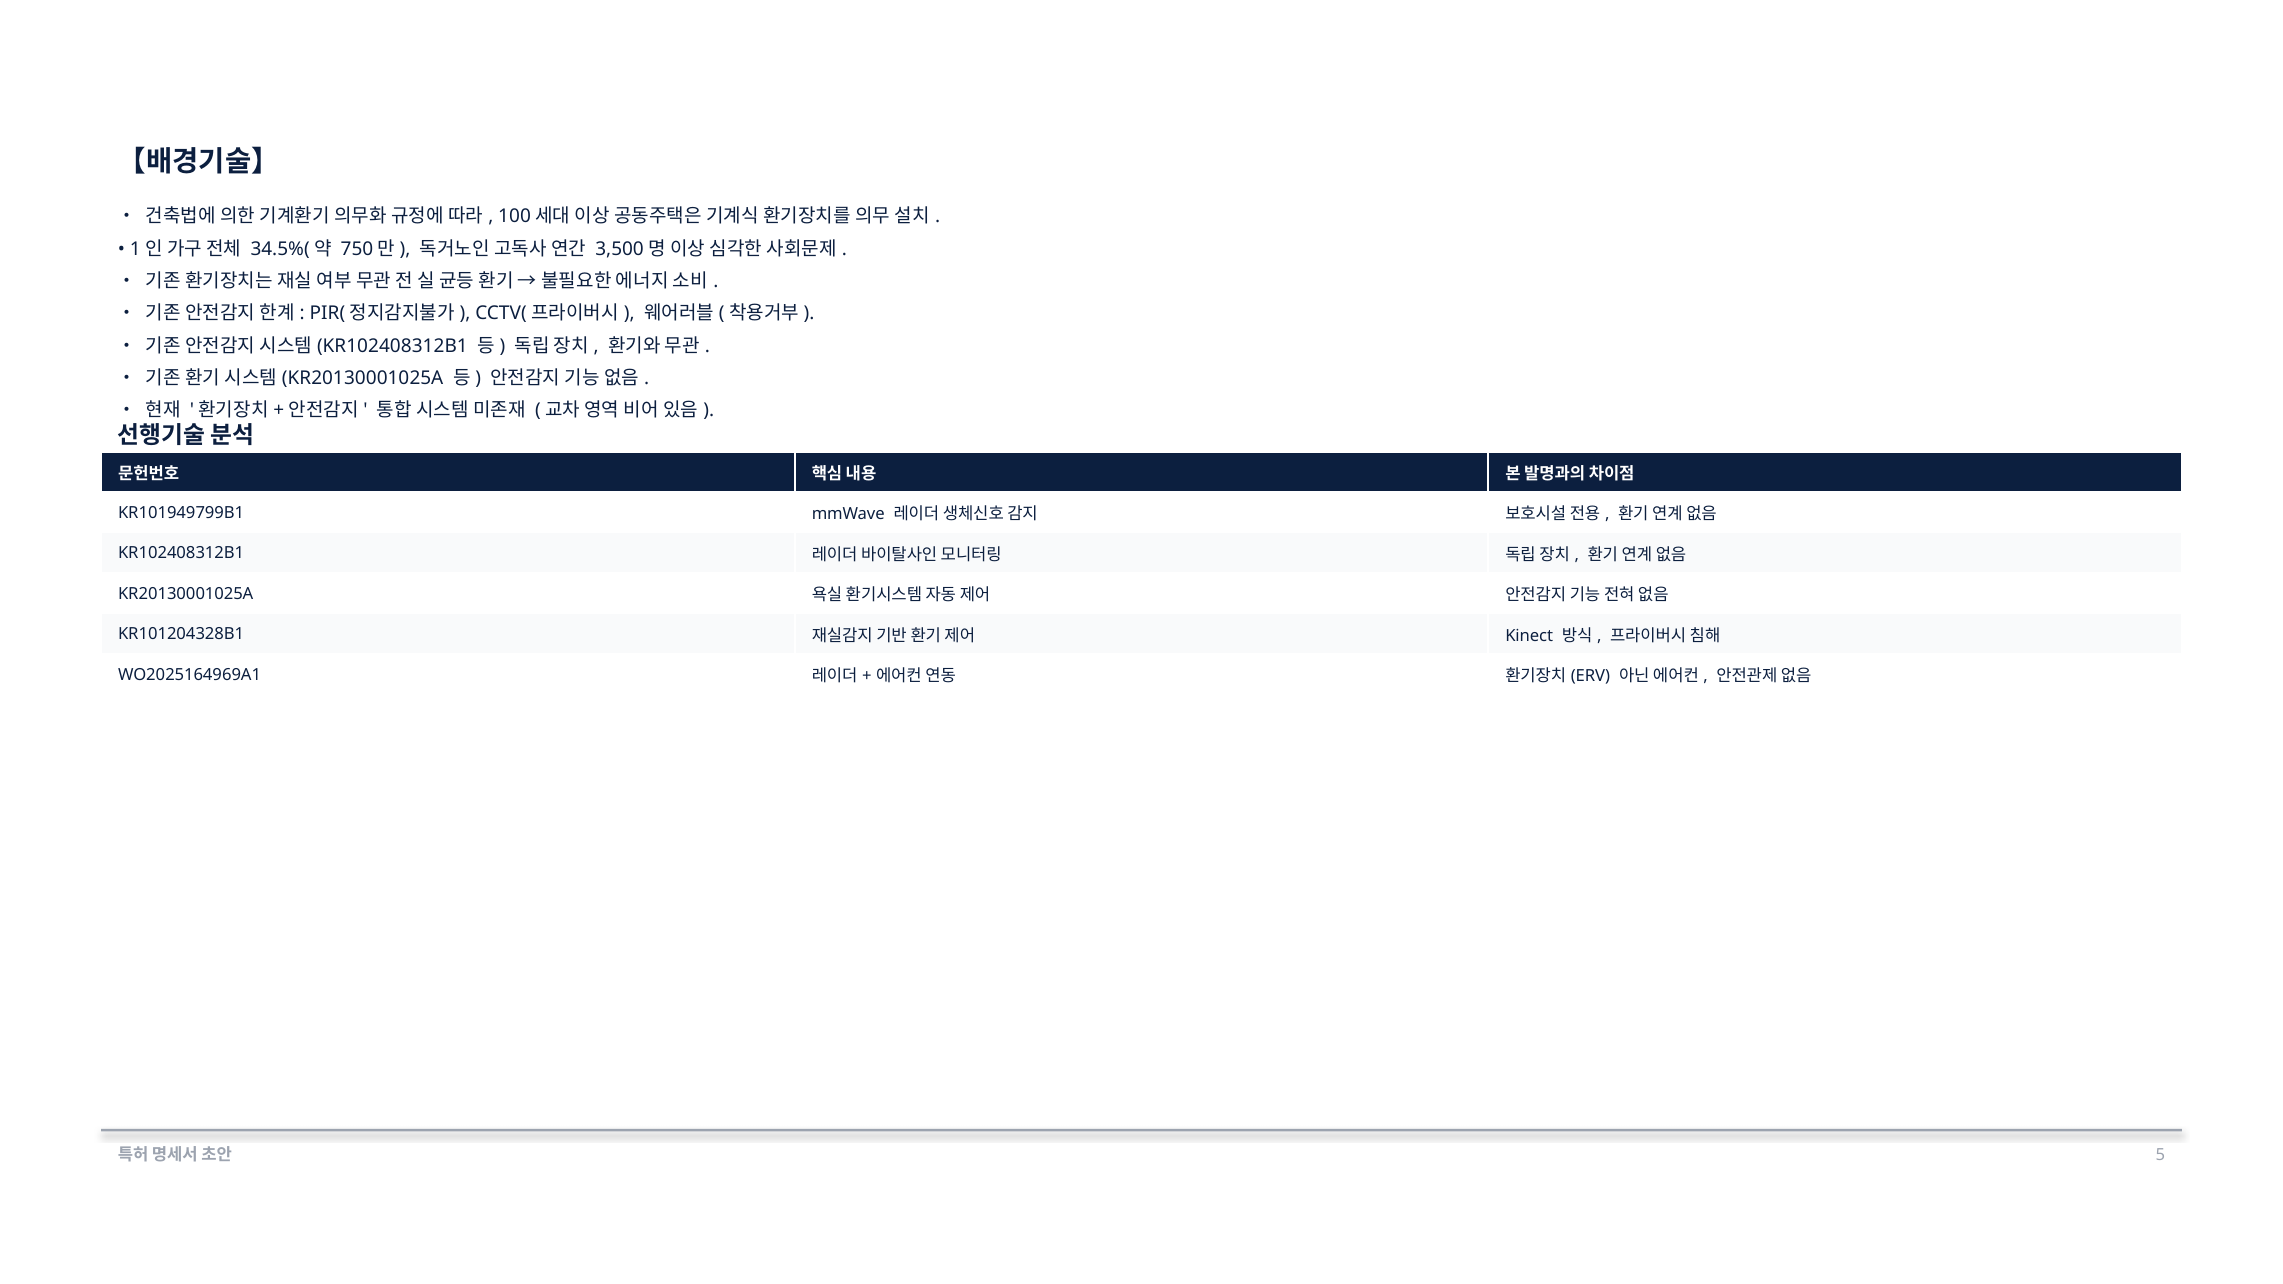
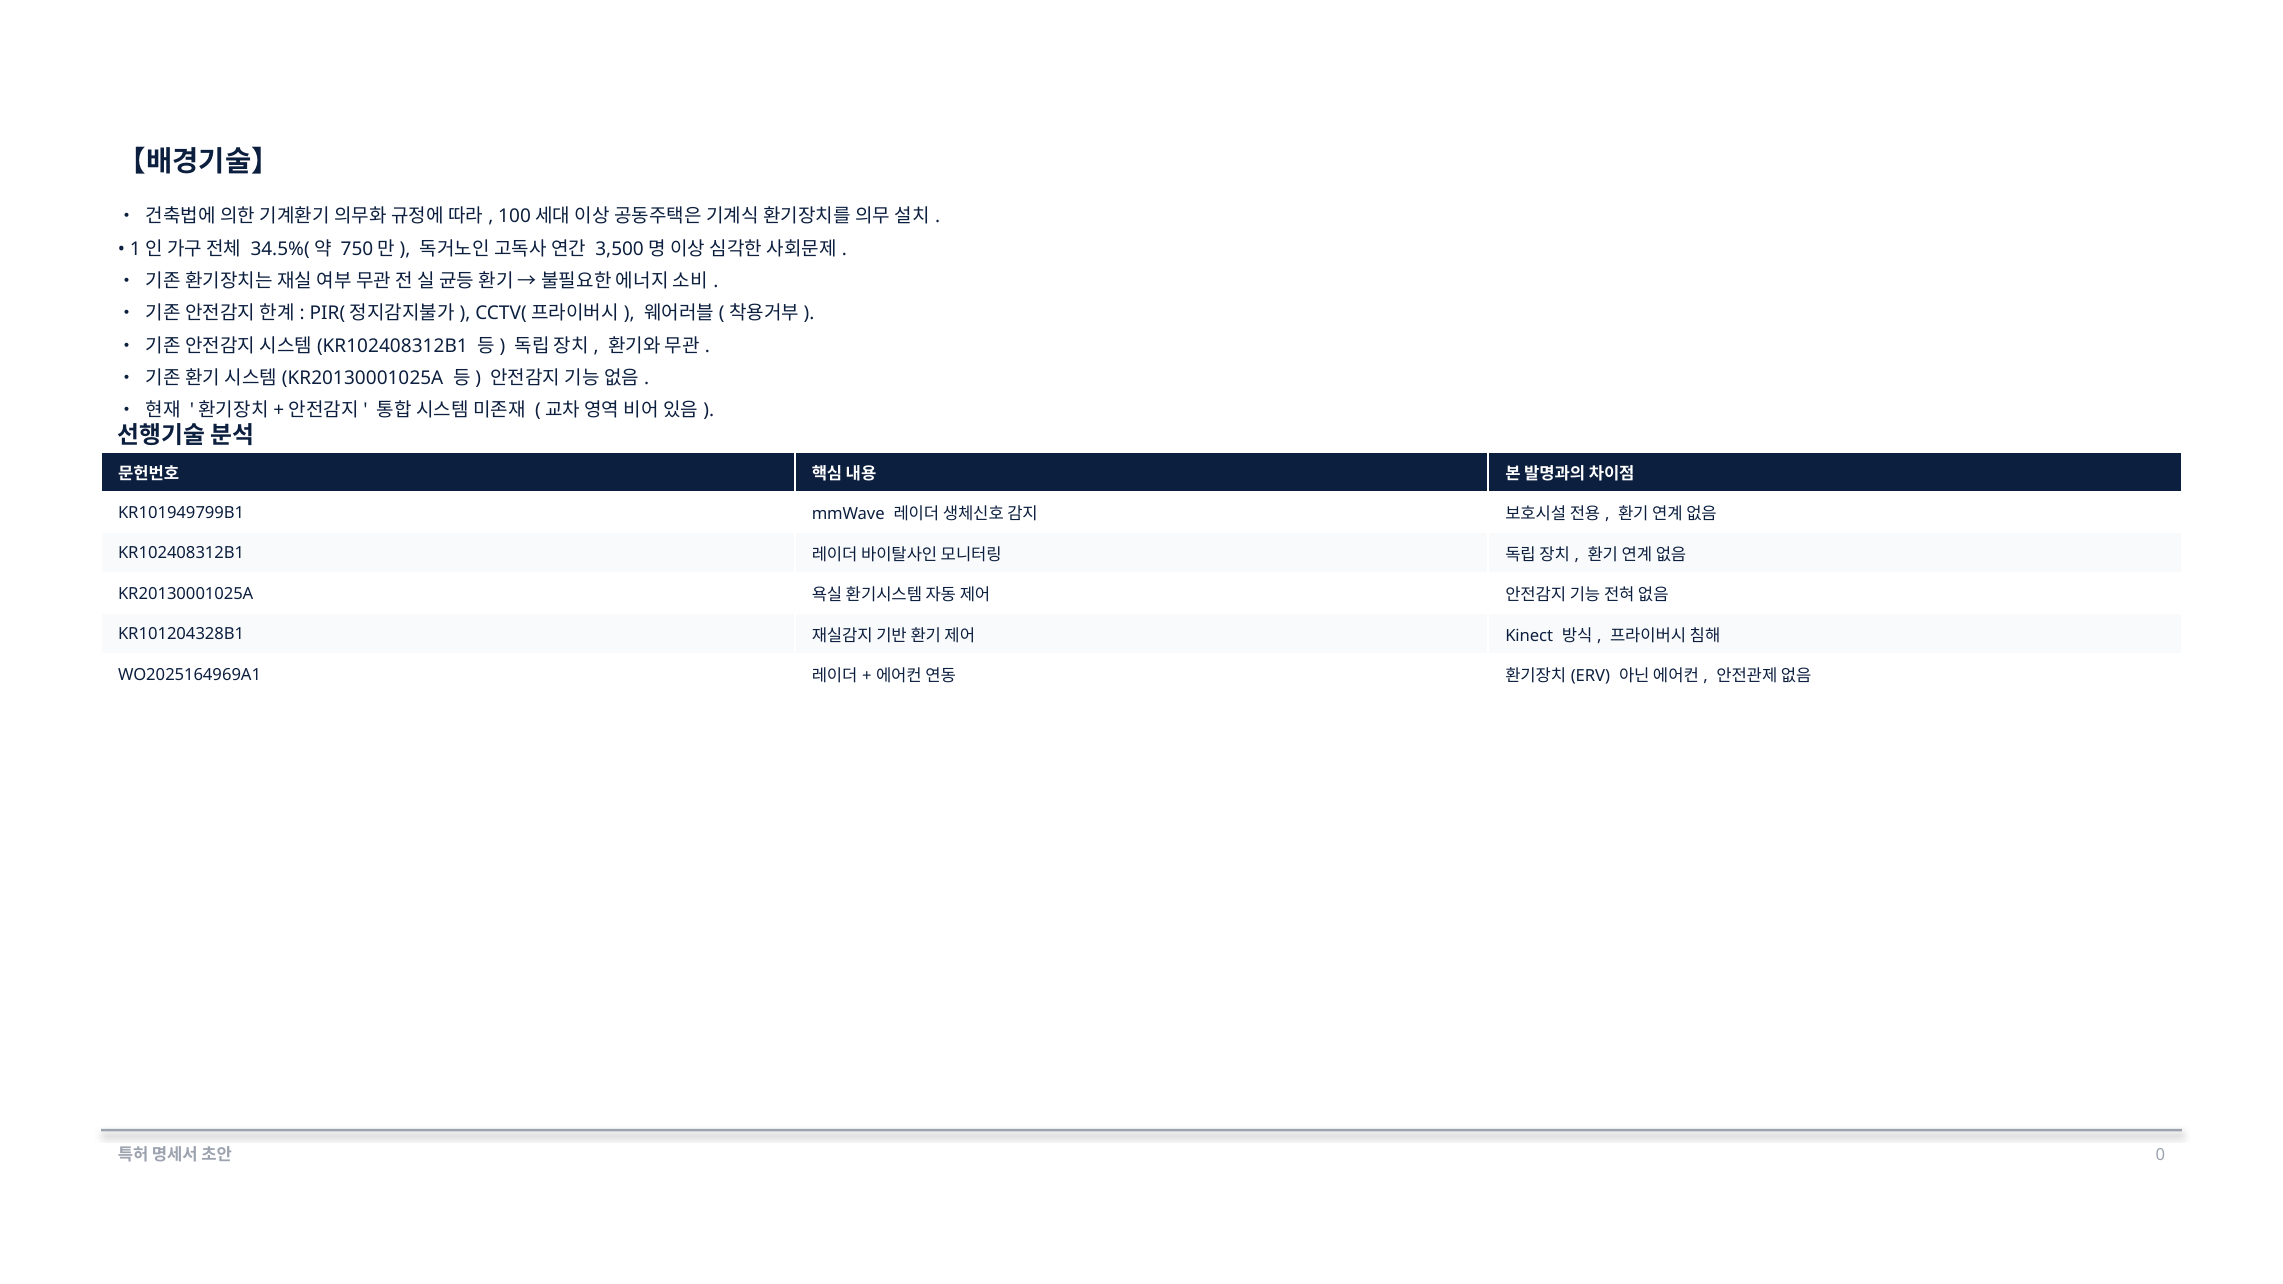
5: 5 -> 0
